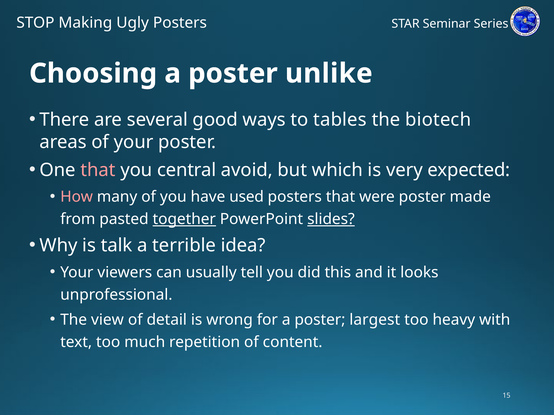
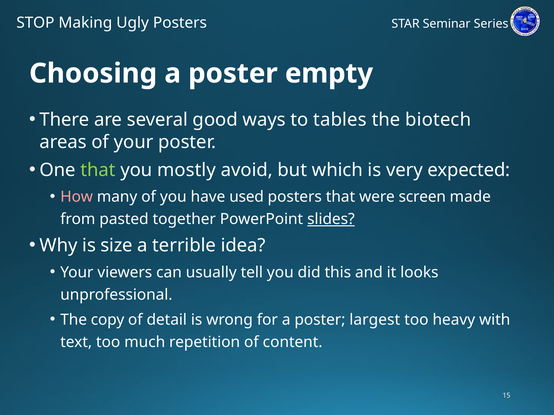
unlike: unlike -> empty
that at (98, 170) colour: pink -> light green
central: central -> mostly
were poster: poster -> screen
together underline: present -> none
talk: talk -> size
view: view -> copy
